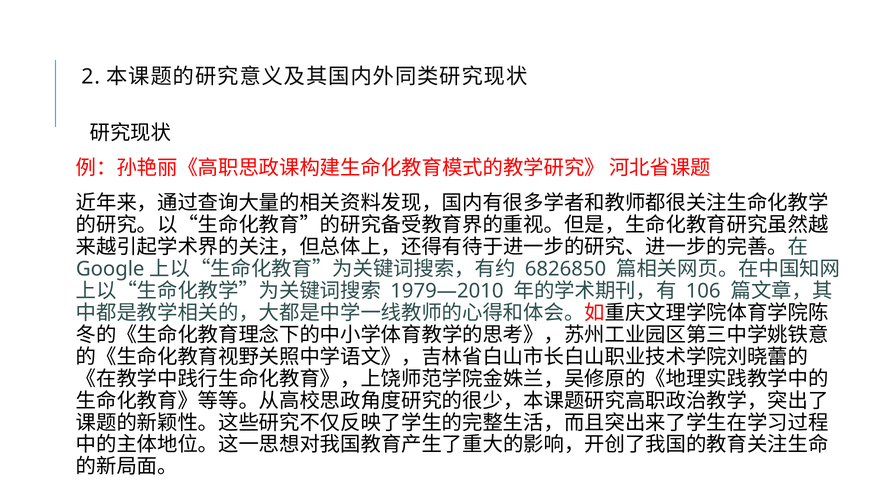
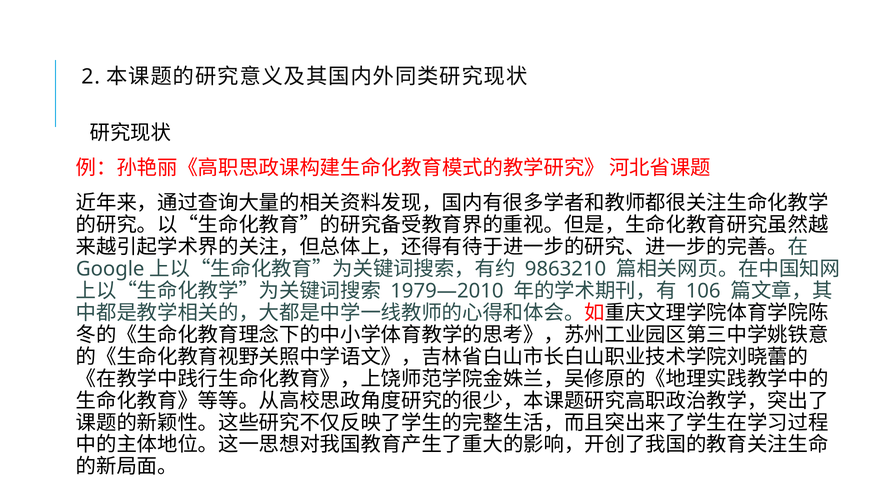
6826850: 6826850 -> 9863210
